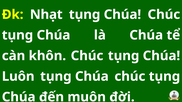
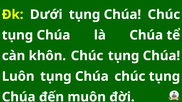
Nhạt: Nhạt -> Dưới
